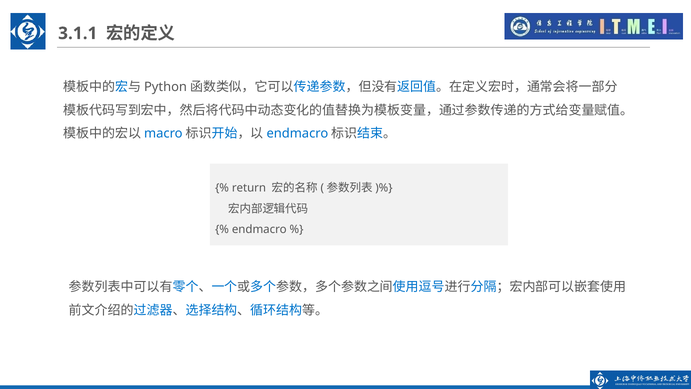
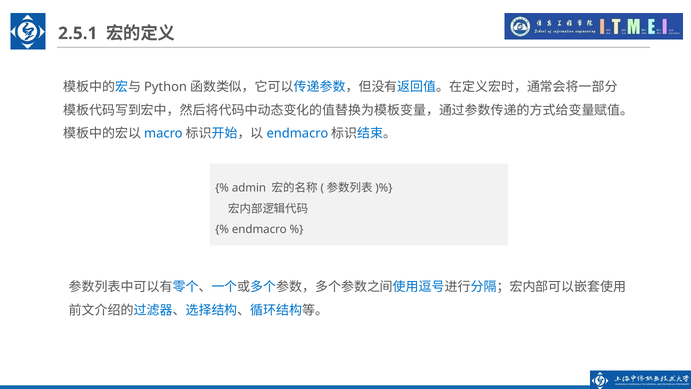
3.1.1: 3.1.1 -> 2.5.1
return: return -> admin
